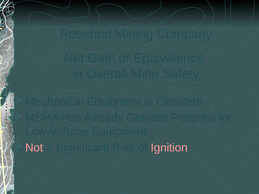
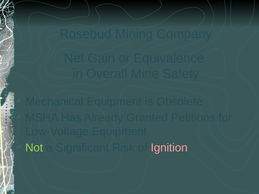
Not colour: pink -> light green
